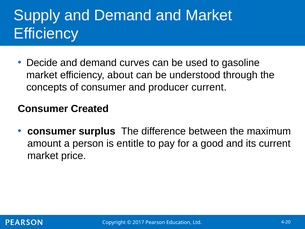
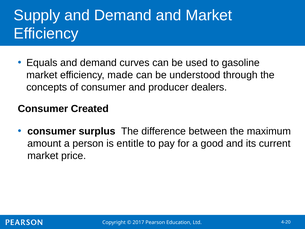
Decide: Decide -> Equals
about: about -> made
producer current: current -> dealers
